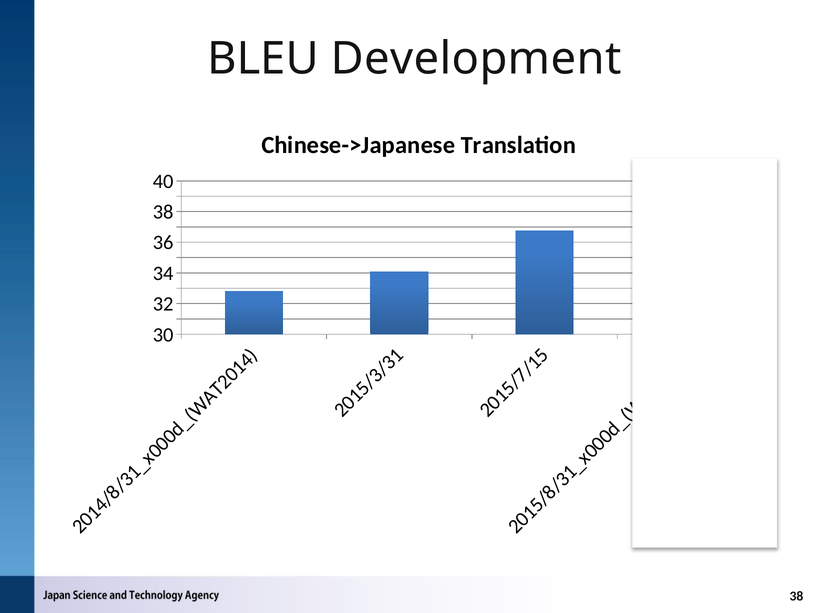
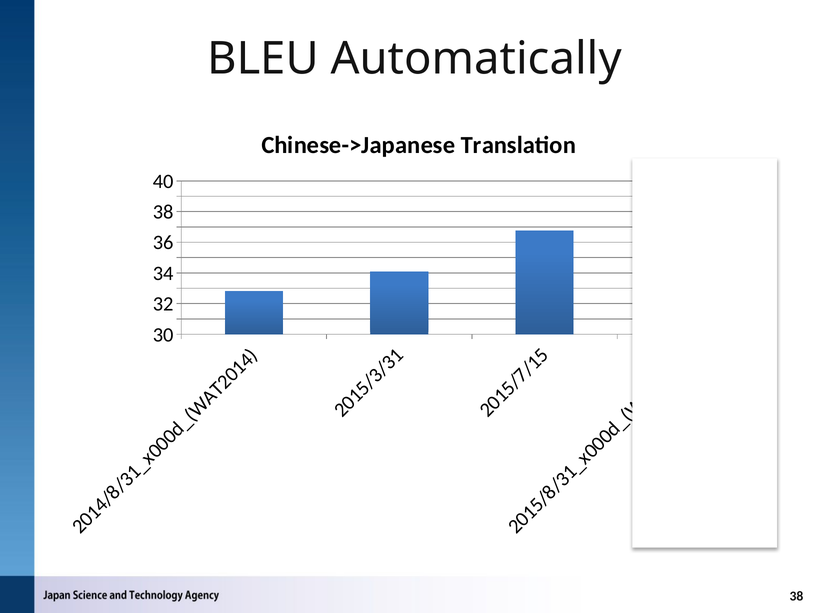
Development: Development -> Automatically
